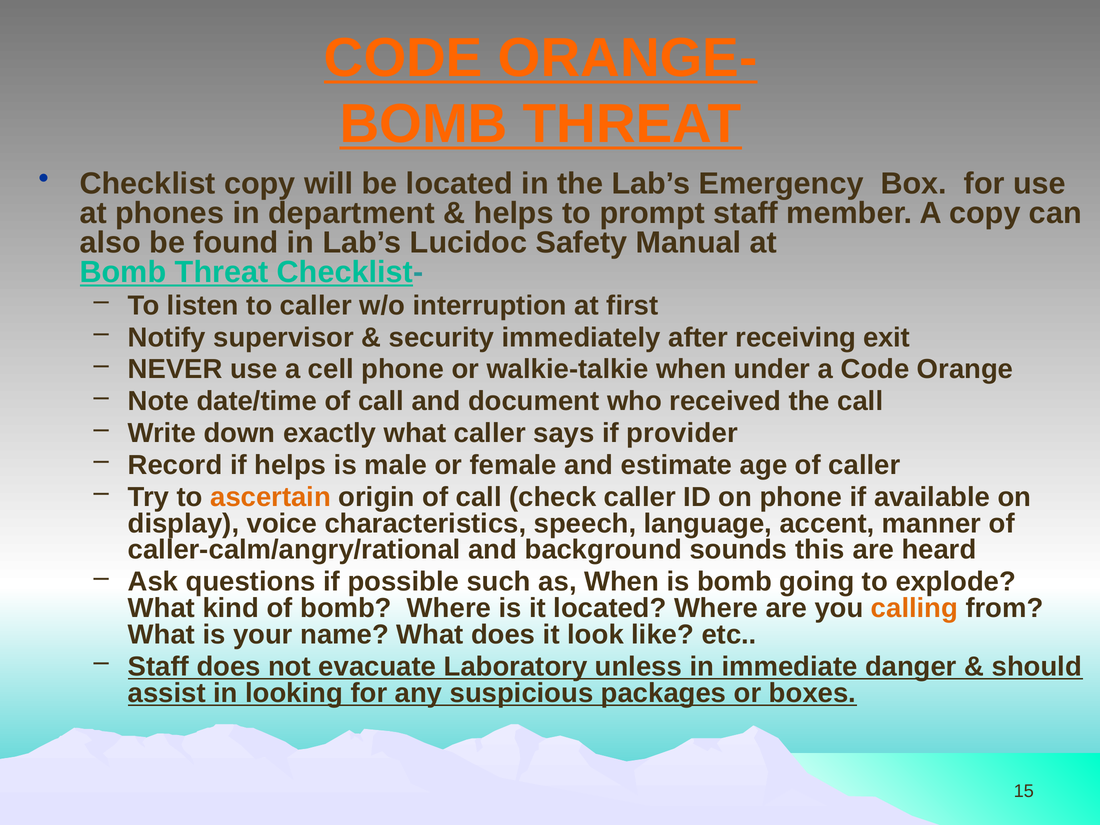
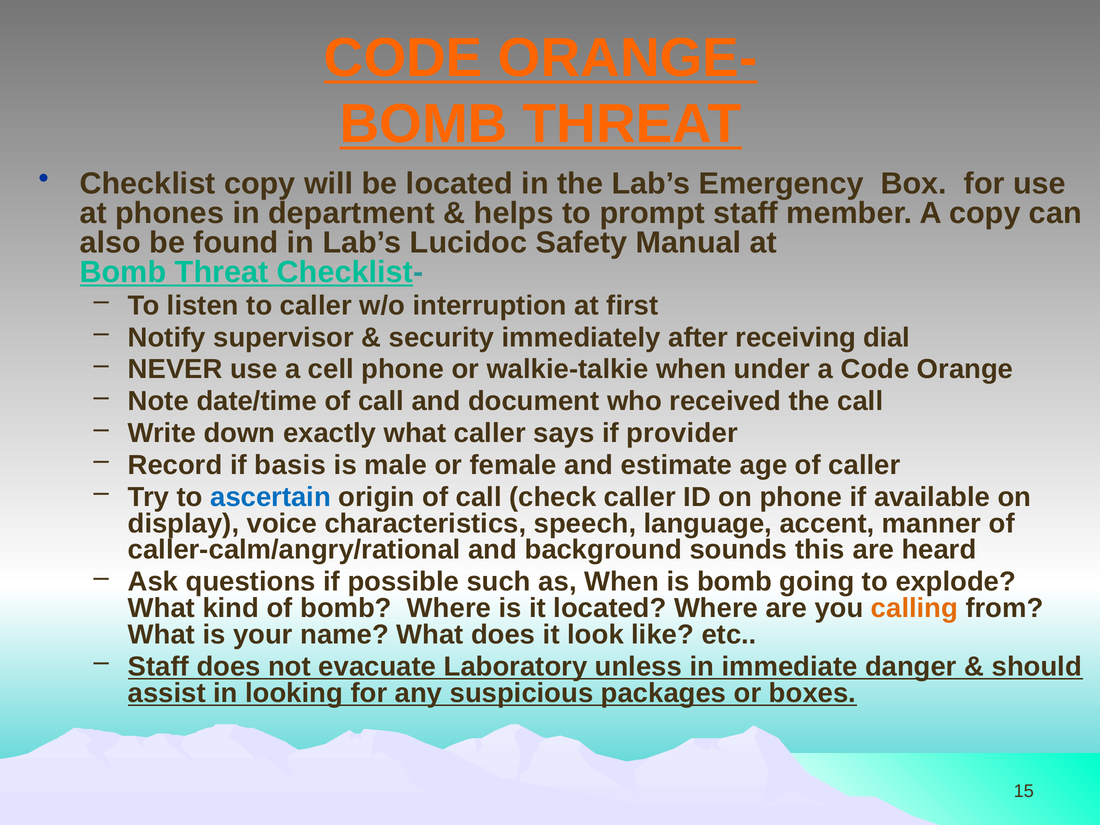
exit: exit -> dial
if helps: helps -> basis
ascertain colour: orange -> blue
